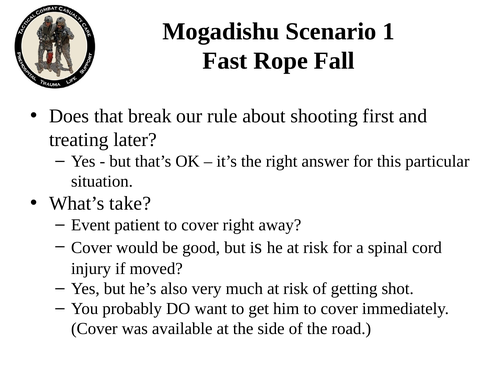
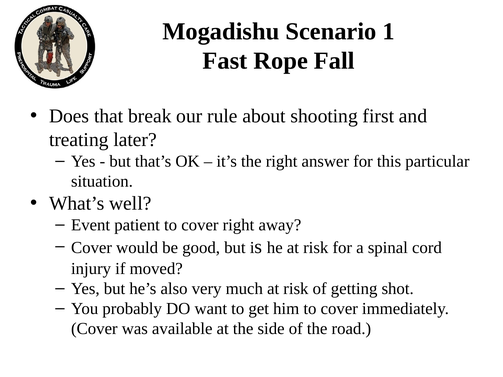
take: take -> well
